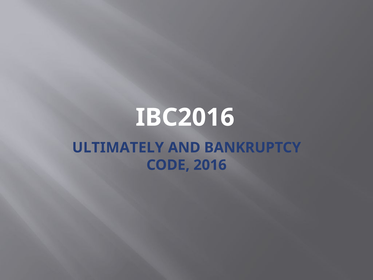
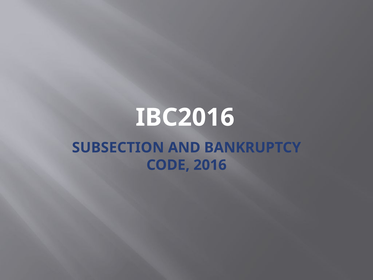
ULTIMATELY: ULTIMATELY -> SUBSECTION
